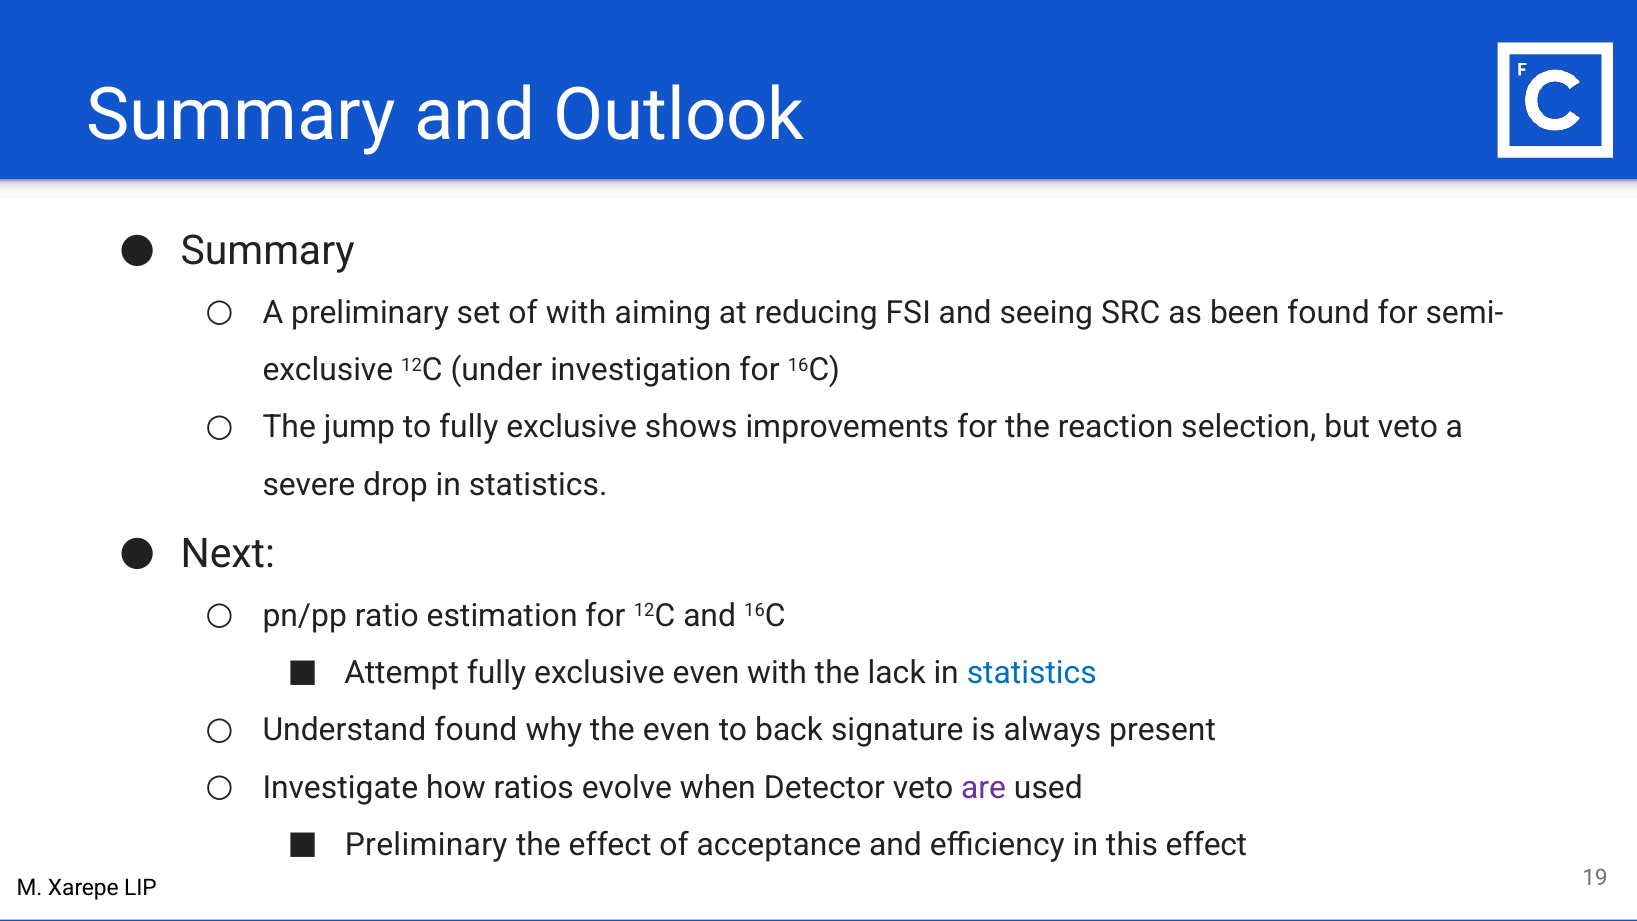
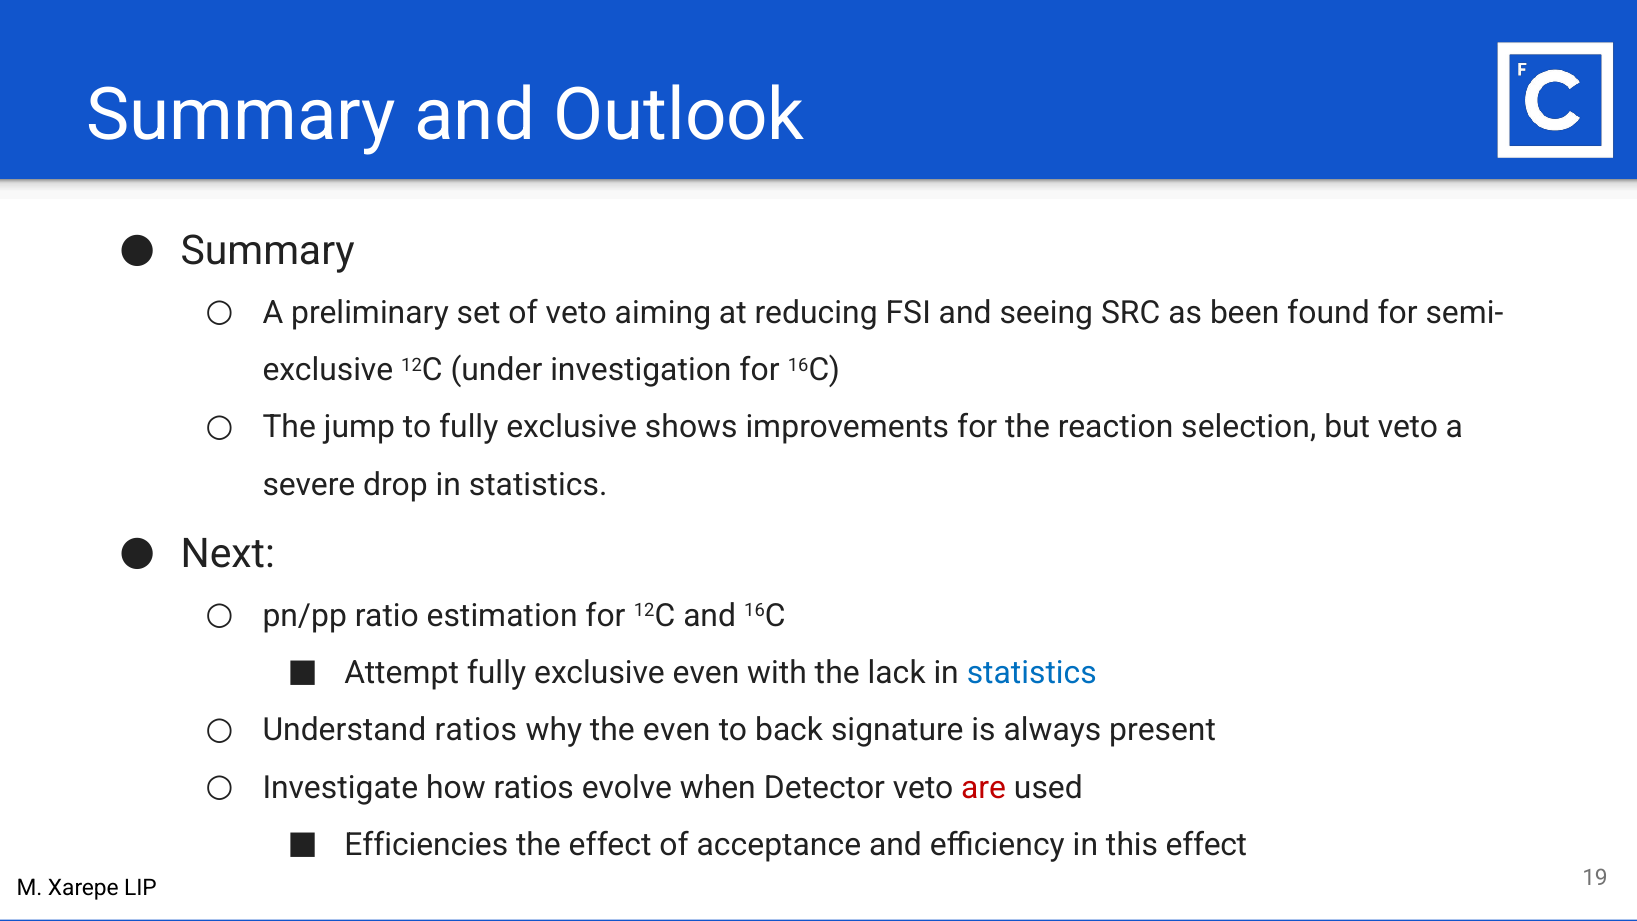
of with: with -> veto
Understand found: found -> ratios
are colour: purple -> red
Preliminary at (426, 845): Preliminary -> Efficiencies
